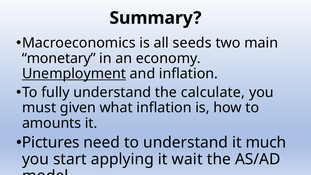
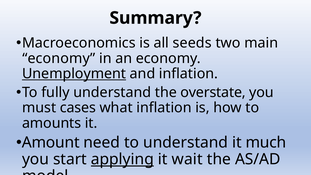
monetary at (59, 58): monetary -> economy
calculate: calculate -> overstate
given: given -> cases
Pictures: Pictures -> Amount
applying underline: none -> present
